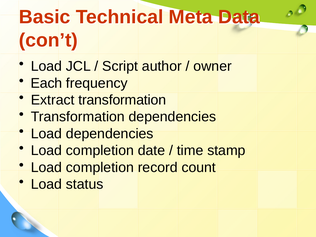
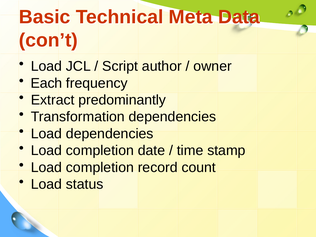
Extract transformation: transformation -> predominantly
